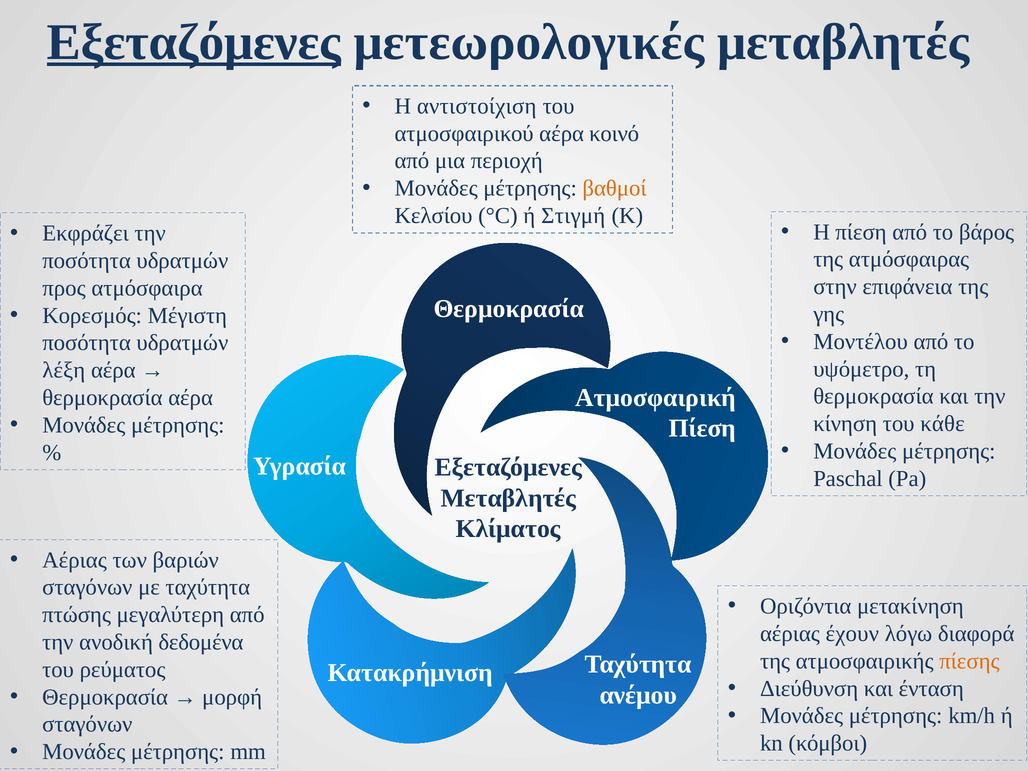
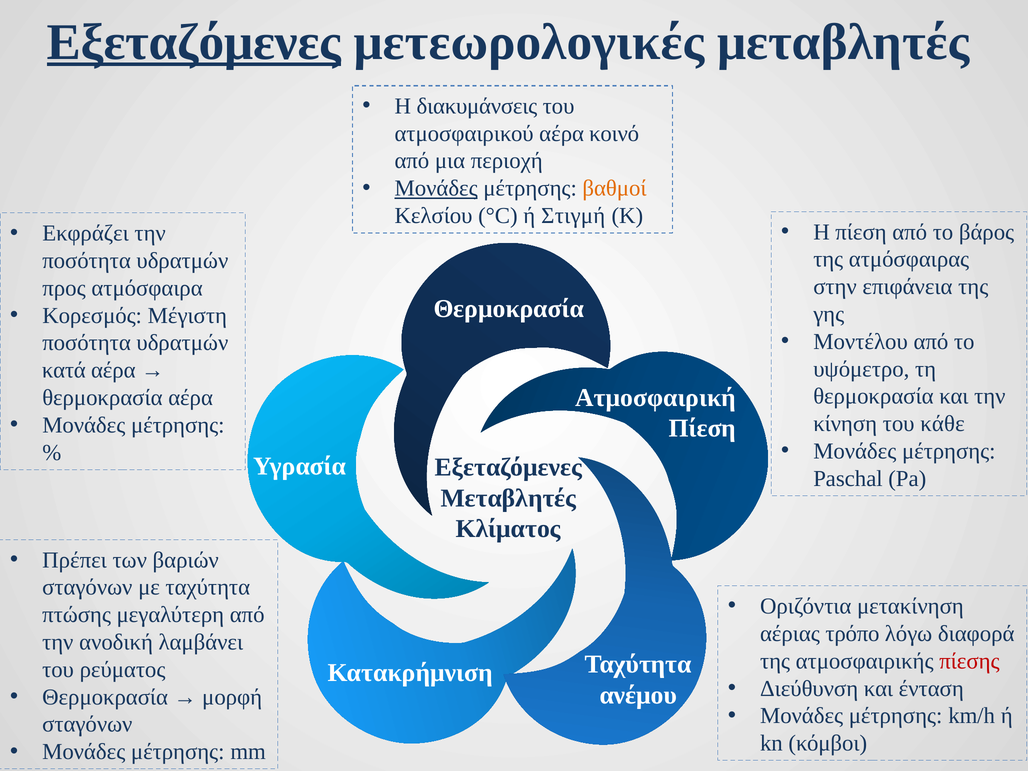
αντιστοίχιση: αντιστοίχιση -> διακυμάνσεις
Μονάδες at (436, 188) underline: none -> present
λέξη: λέξη -> κατά
Αέριας at (75, 560): Αέριας -> Πρέπει
έχουν: έχουν -> τρόπο
δεδομένα: δεδομένα -> λαμβάνει
πίεσης colour: orange -> red
